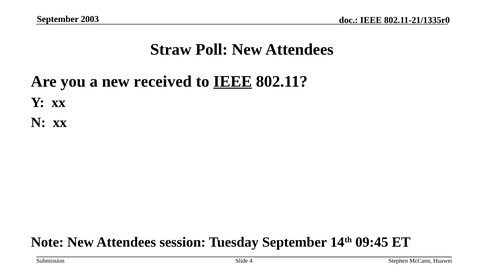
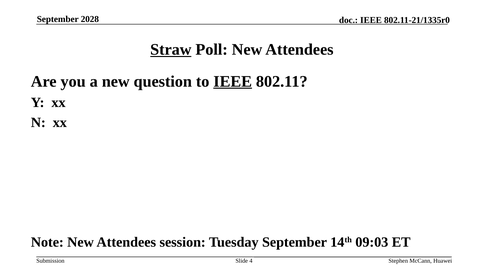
2003: 2003 -> 2028
Straw underline: none -> present
received: received -> question
09:45: 09:45 -> 09:03
